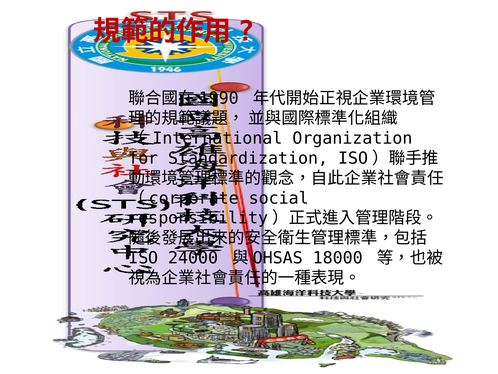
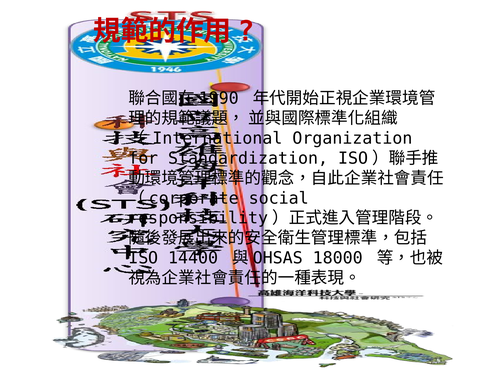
24000: 24000 -> 14400
